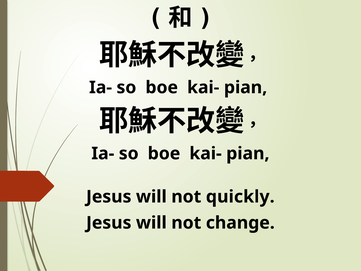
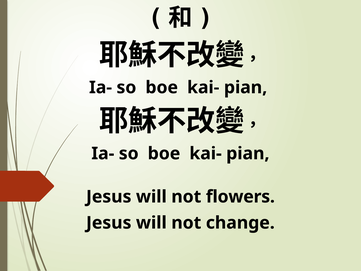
quickly: quickly -> flowers
